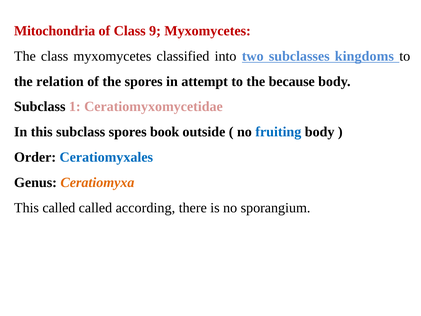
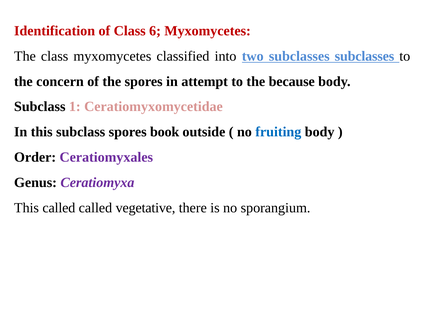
Mitochondria: Mitochondria -> Identification
9: 9 -> 6
subclasses kingdoms: kingdoms -> subclasses
relation: relation -> concern
Ceratiomyxales colour: blue -> purple
Ceratiomyxa colour: orange -> purple
according: according -> vegetative
